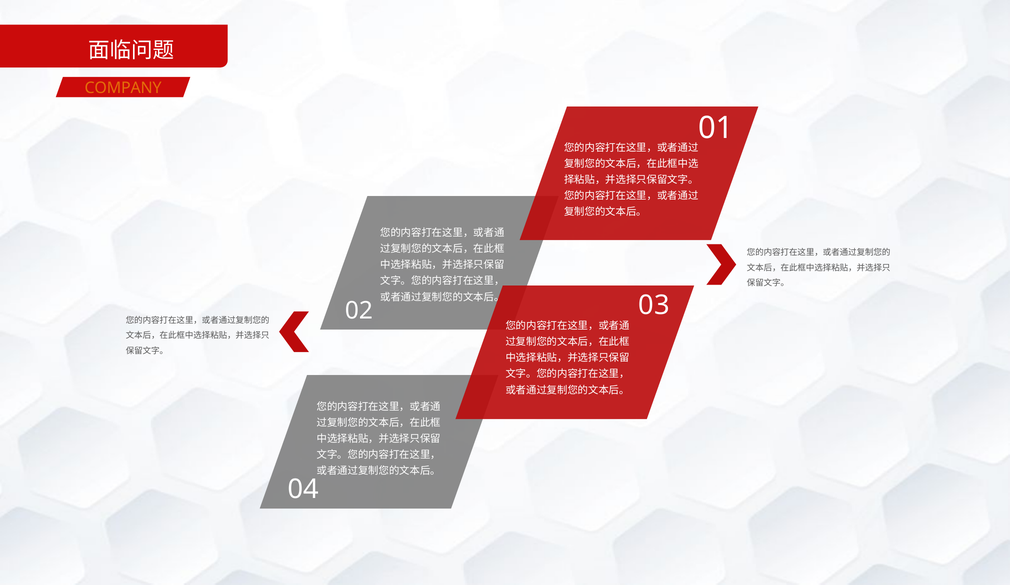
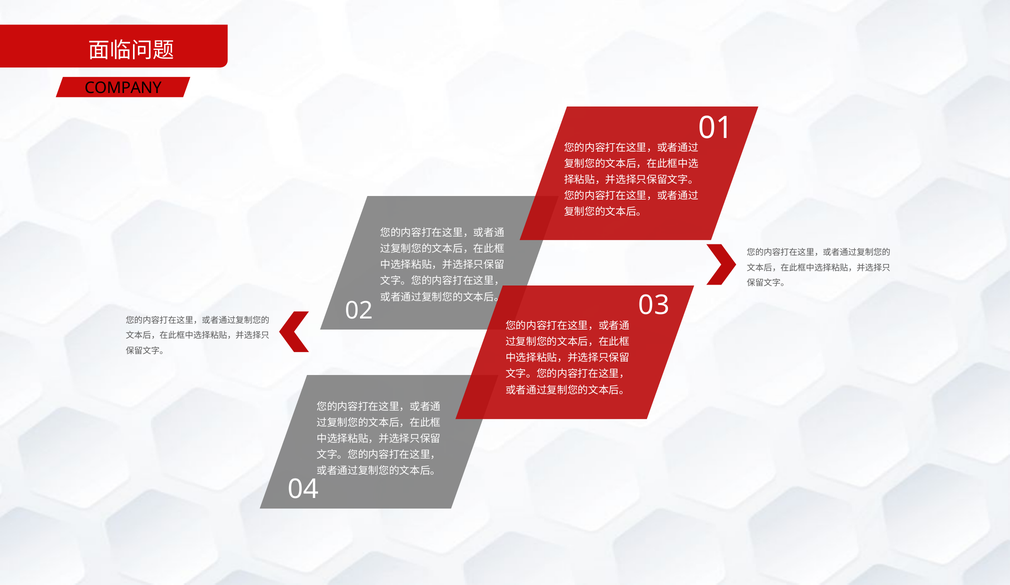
COMPANY colour: orange -> black
